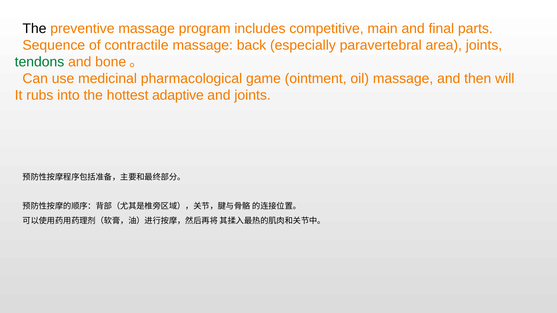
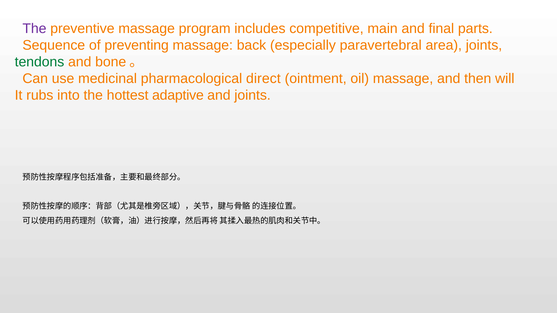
The at (34, 29) colour: black -> purple
contractile: contractile -> preventing
game: game -> direct
